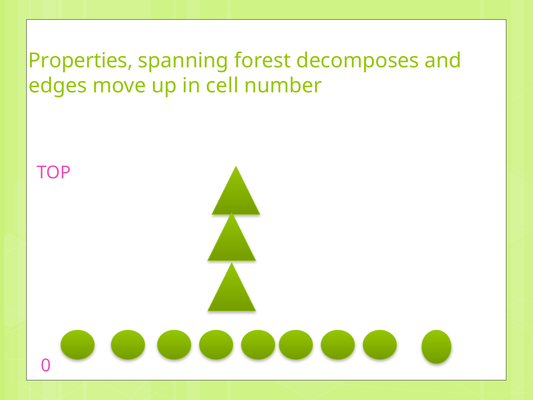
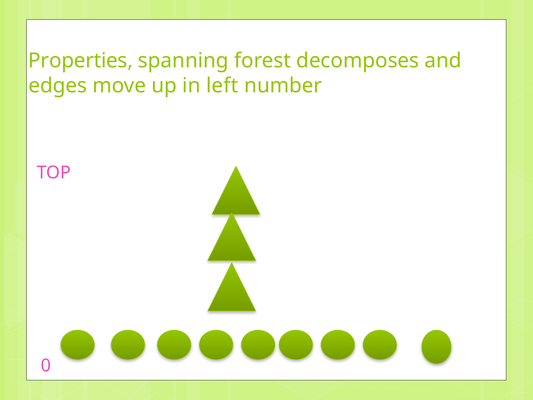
cell: cell -> left
